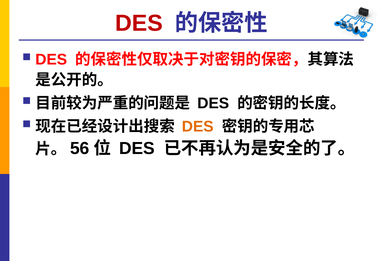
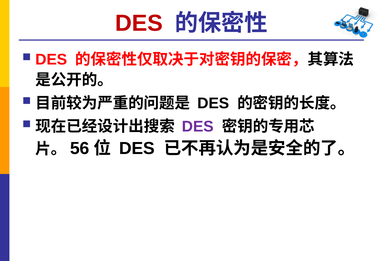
DES at (198, 127) colour: orange -> purple
